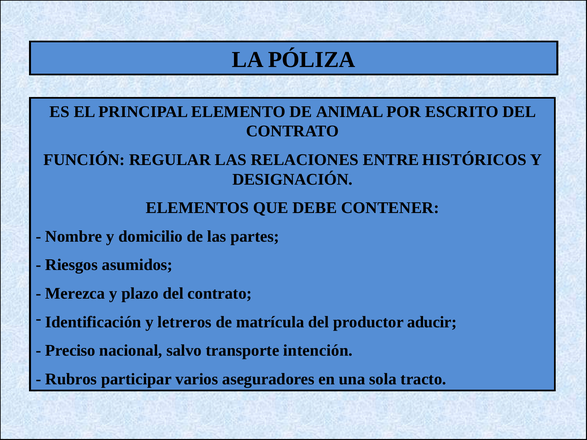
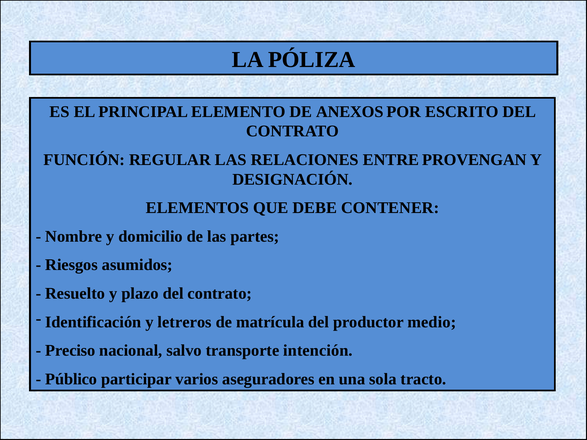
ANIMAL: ANIMAL -> ANEXOS
HISTÓRICOS: HISTÓRICOS -> PROVENGAN
Merezca: Merezca -> Resuelto
aducir: aducir -> medio
Rubros: Rubros -> Público
